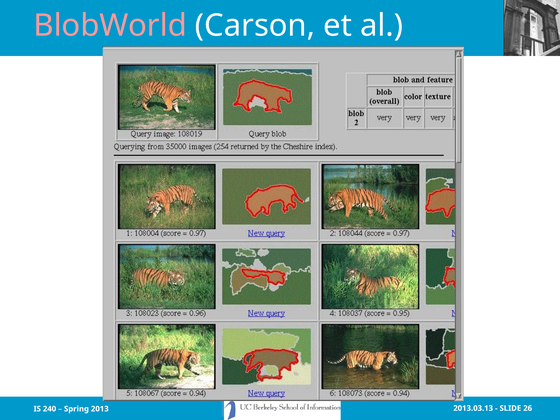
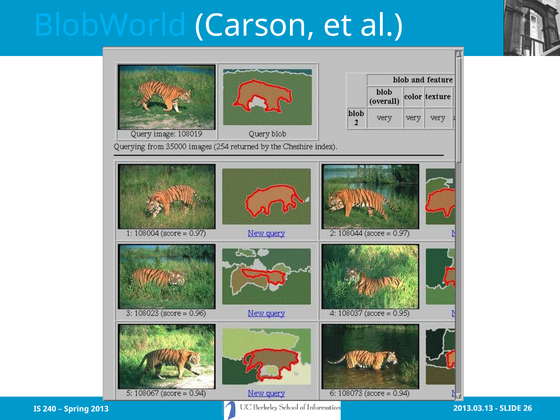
BlobWorld colour: pink -> light blue
